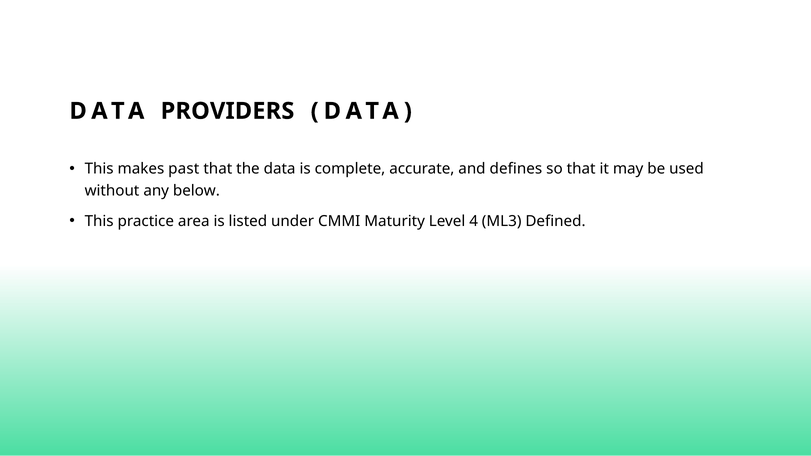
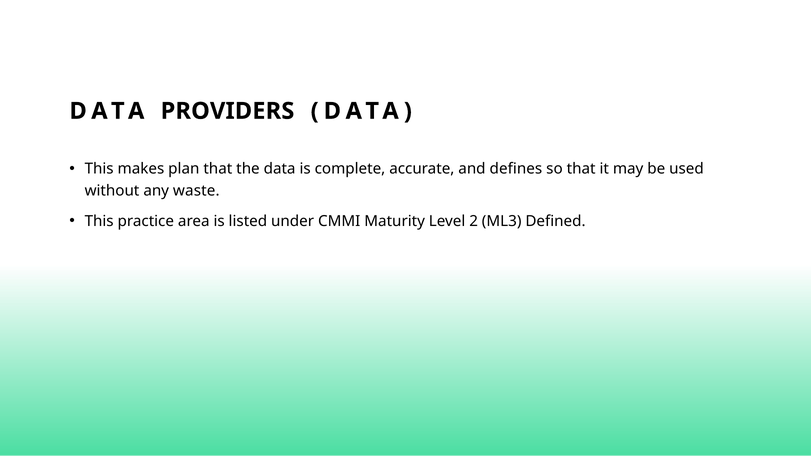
past: past -> plan
below: below -> waste
4: 4 -> 2
